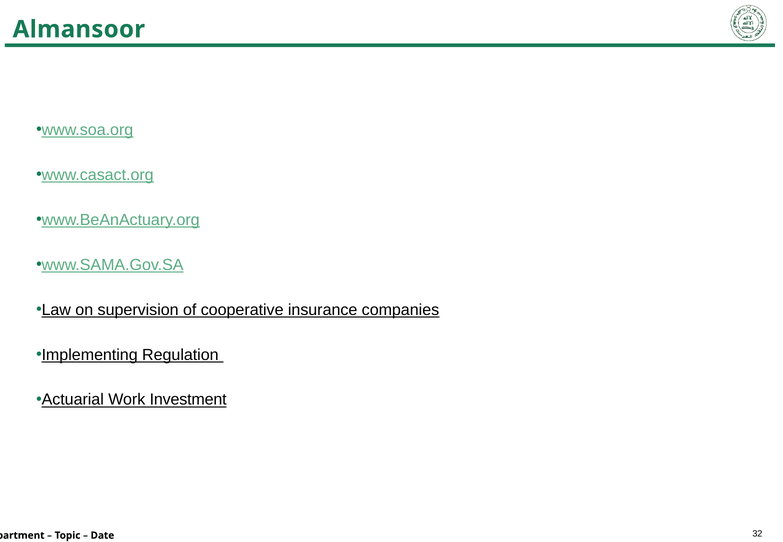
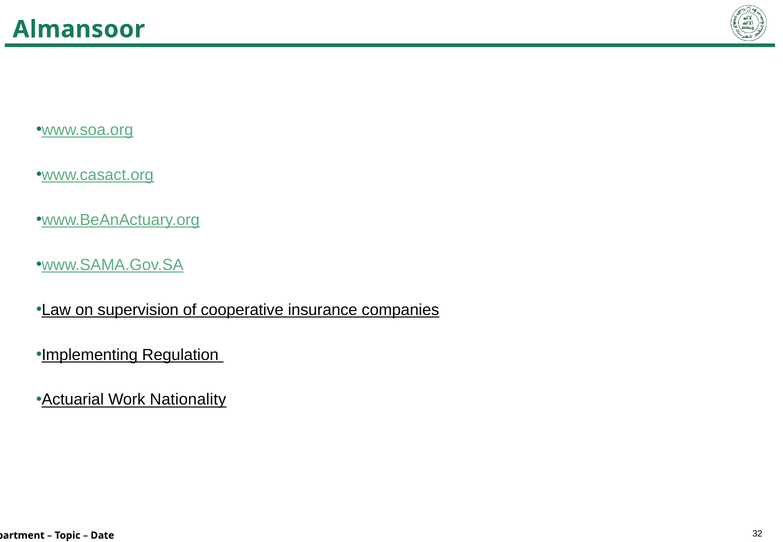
Investment: Investment -> Nationality
